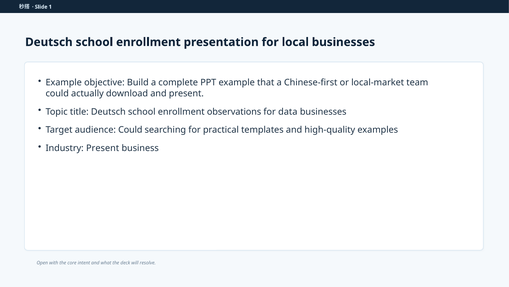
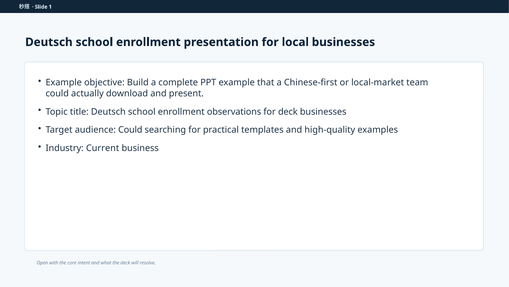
for data: data -> deck
Industry Present: Present -> Current
